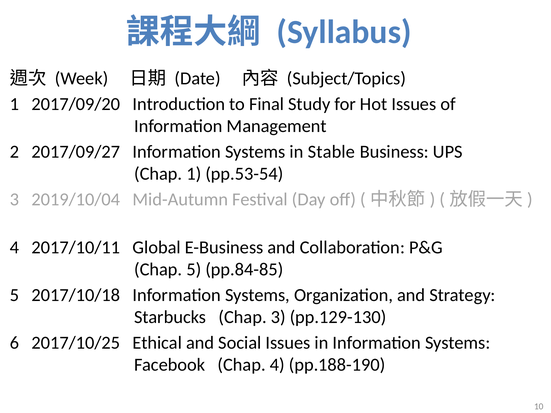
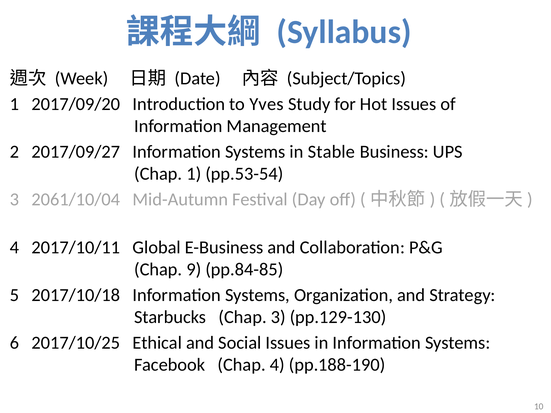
Final: Final -> Yves
2019/10/04: 2019/10/04 -> 2061/10/04
Chap 5: 5 -> 9
